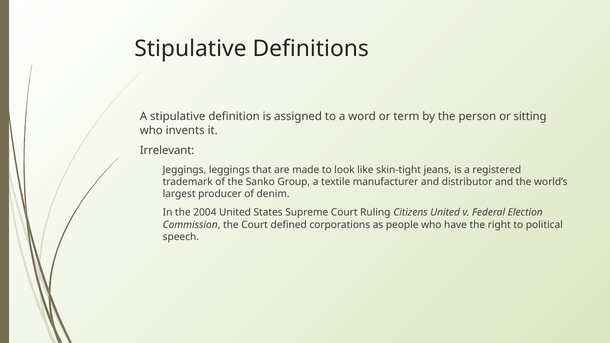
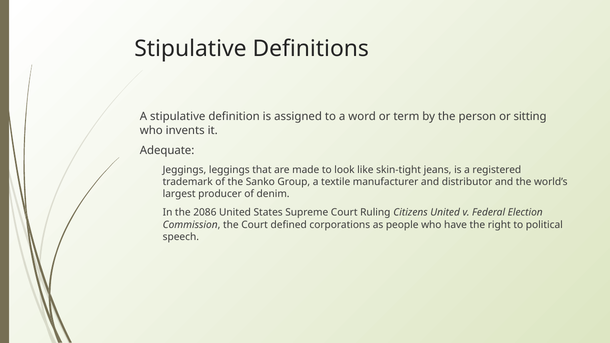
Irrelevant: Irrelevant -> Adequate
2004: 2004 -> 2086
